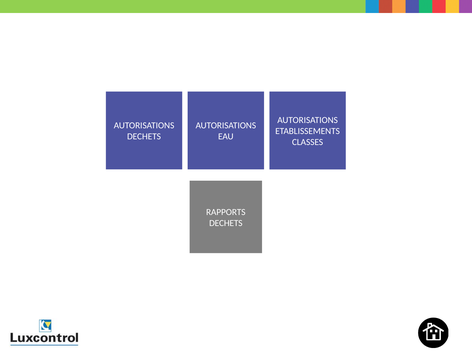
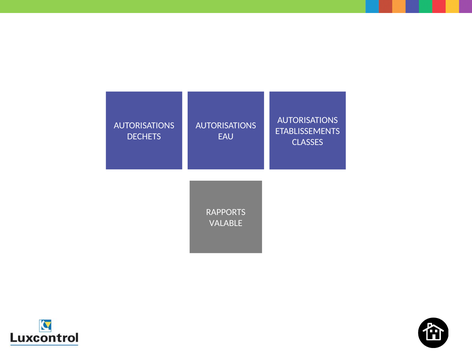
DECHETS at (226, 223): DECHETS -> VALABLE
